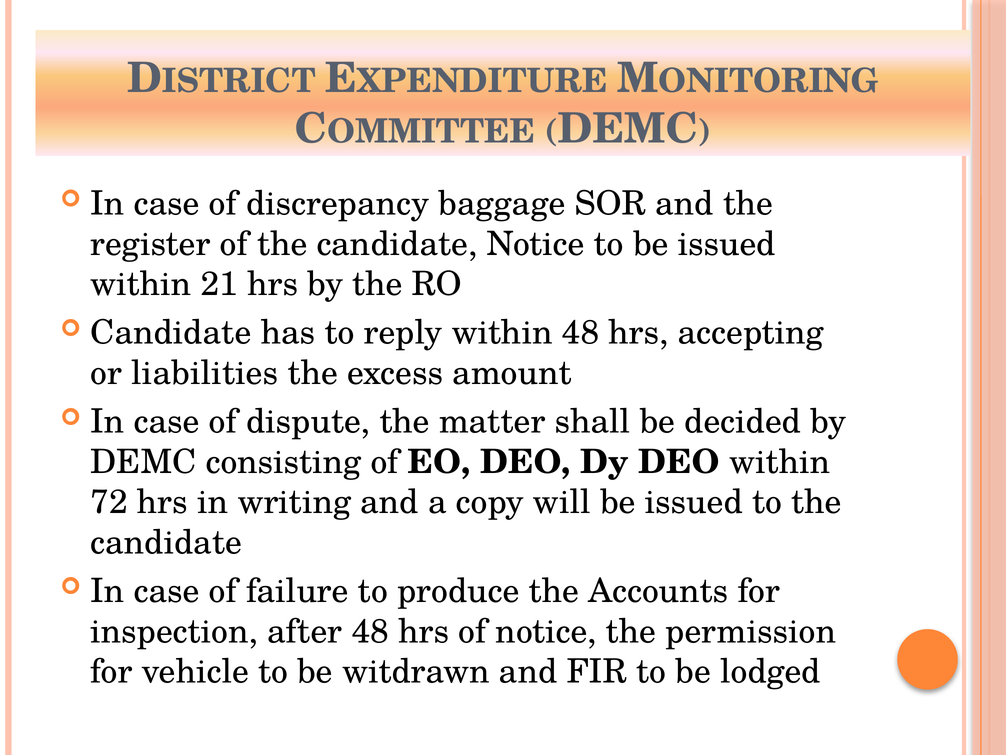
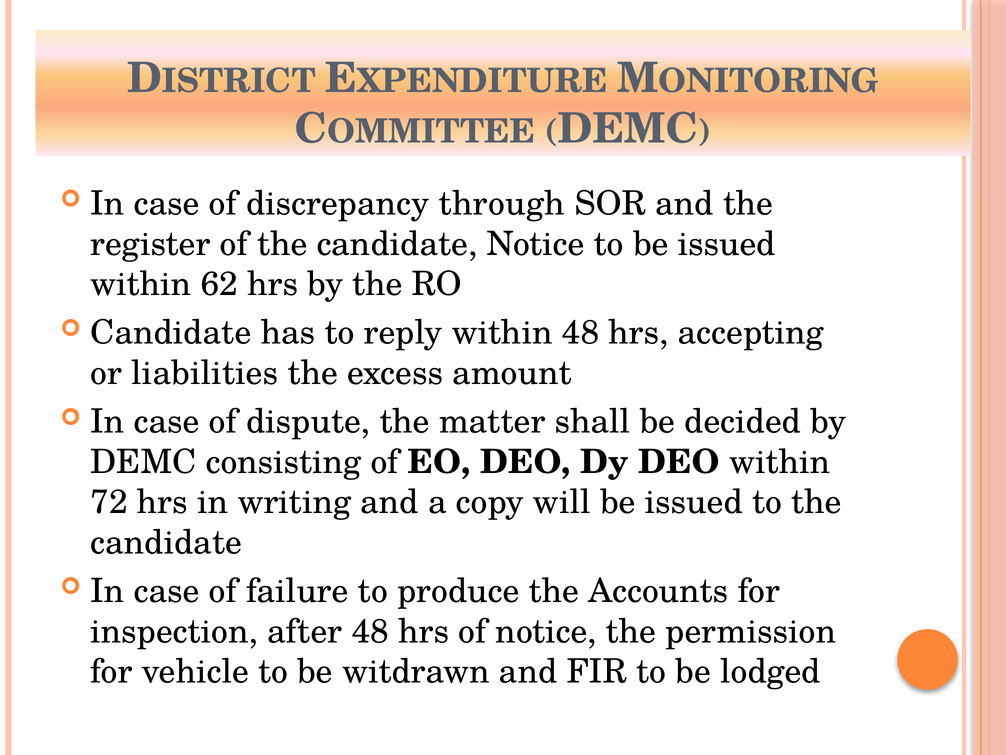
baggage: baggage -> through
21: 21 -> 62
